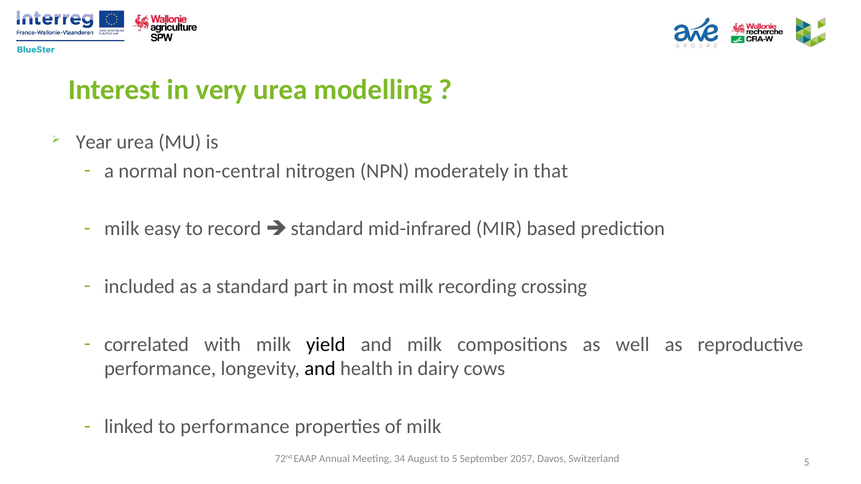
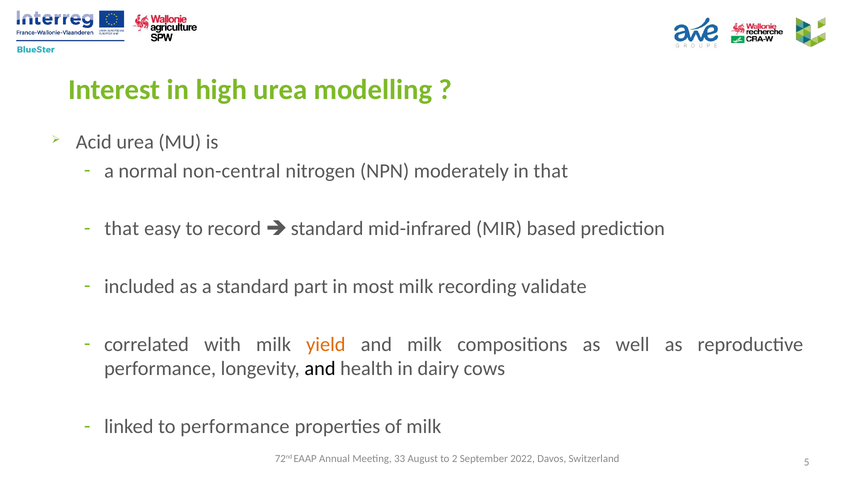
very: very -> high
Year: Year -> Acid
milk at (122, 229): milk -> that
crossing: crossing -> validate
yield colour: black -> orange
34: 34 -> 33
to 5: 5 -> 2
2057: 2057 -> 2022
